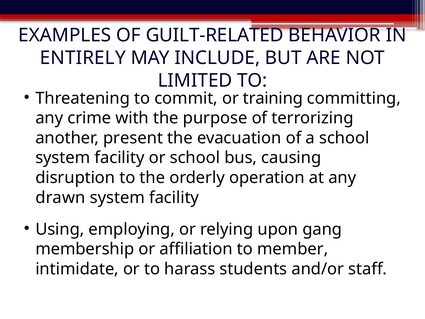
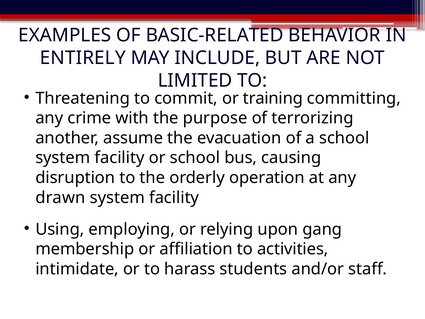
GUILT-RELATED: GUILT-RELATED -> BASIC-RELATED
present: present -> assume
member: member -> activities
